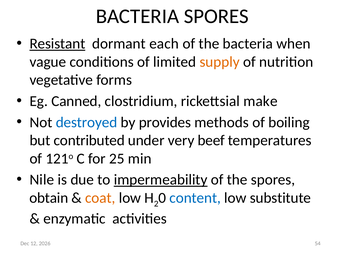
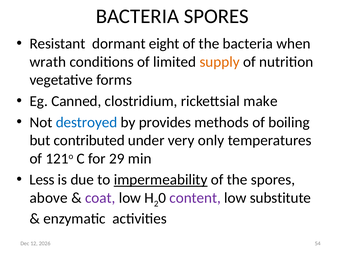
Resistant underline: present -> none
each: each -> eight
vague: vague -> wrath
beef: beef -> only
25: 25 -> 29
Nile: Nile -> Less
obtain: obtain -> above
coat colour: orange -> purple
content colour: blue -> purple
